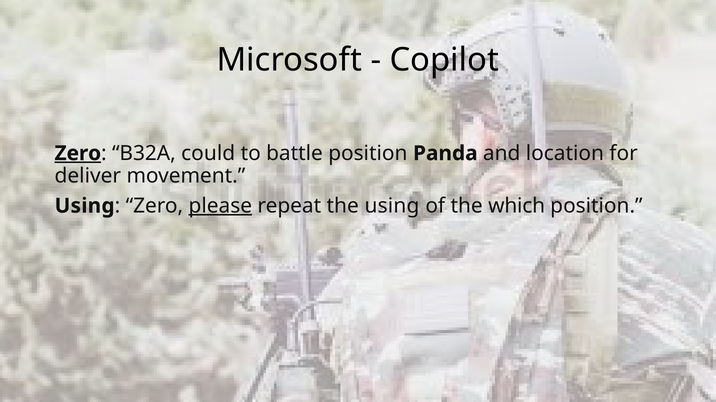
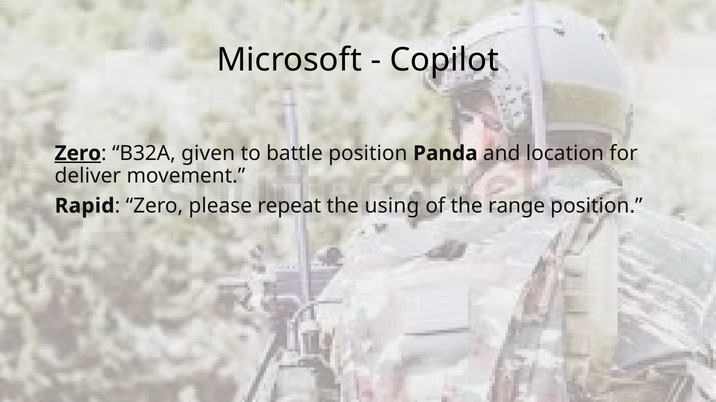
could: could -> given
Using at (85, 206): Using -> Rapid
please underline: present -> none
which: which -> range
